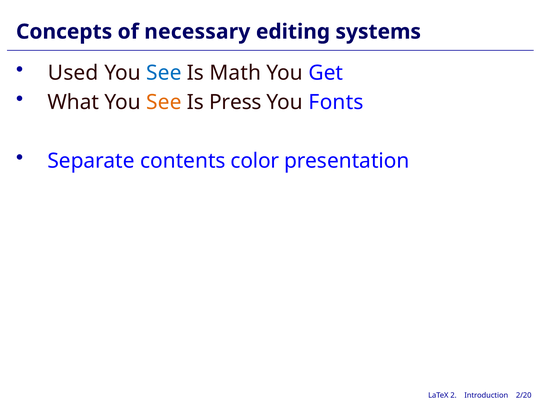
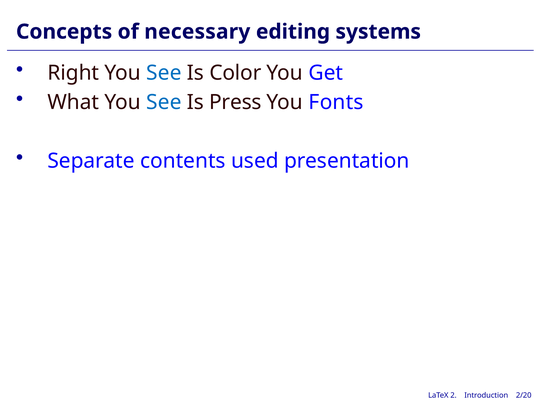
Used: Used -> Right
Math: Math -> Color
See at (164, 102) colour: orange -> blue
color: color -> used
